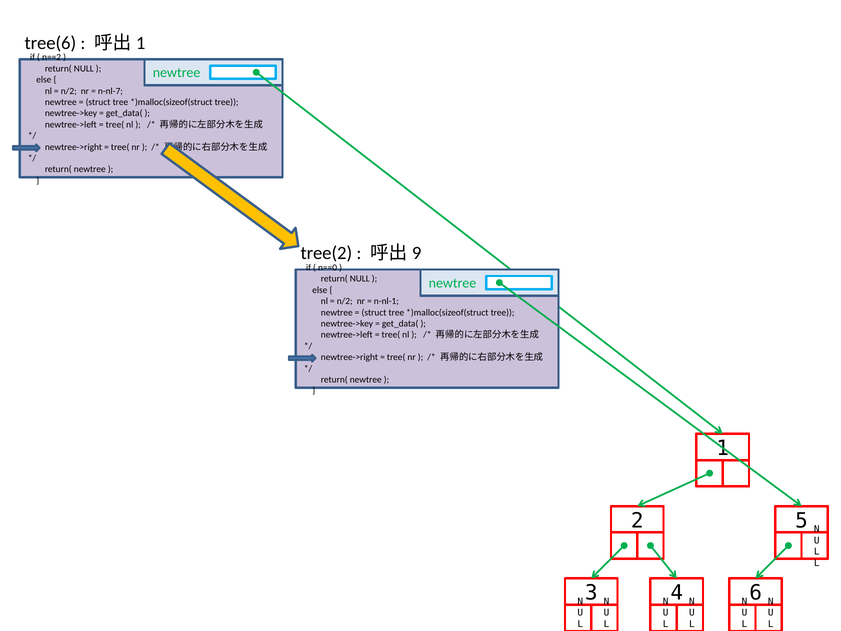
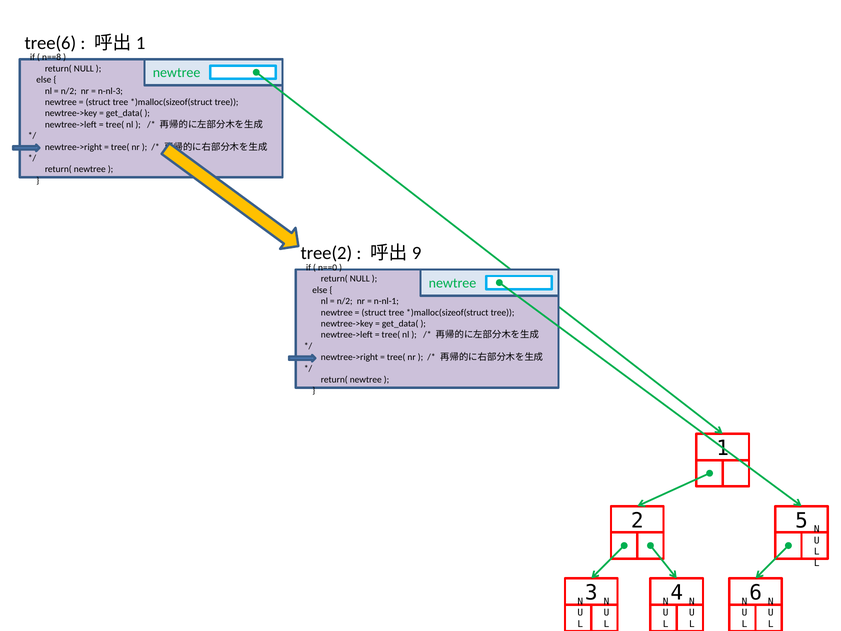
n==2: n==2 -> n==8
n-nl-7: n-nl-7 -> n-nl-3
